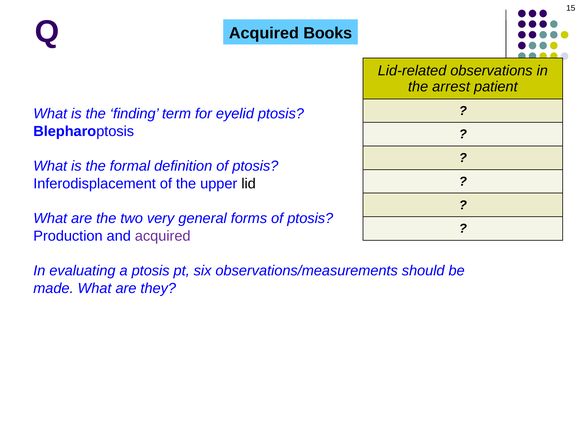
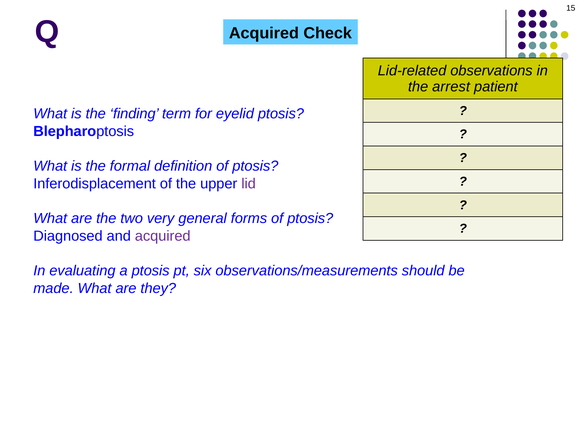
Books: Books -> Check
lid colour: black -> purple
Production: Production -> Diagnosed
